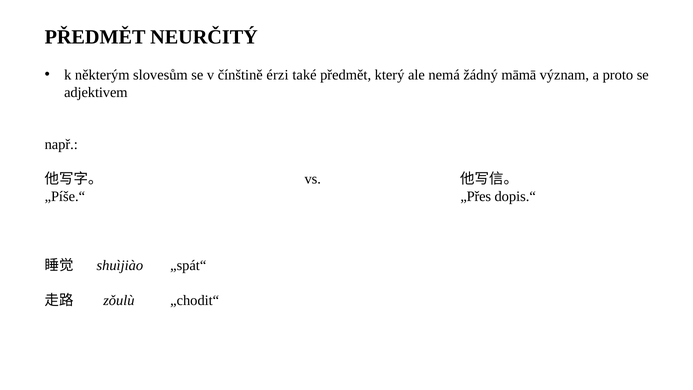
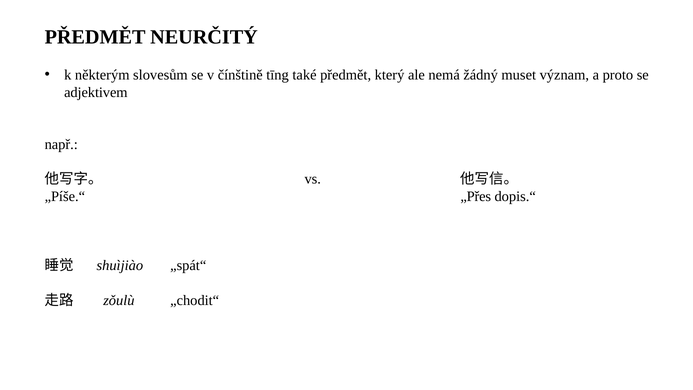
érzi: érzi -> tīng
māmā: māmā -> muset
